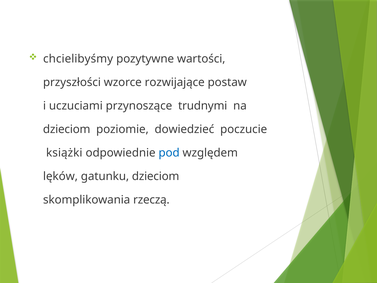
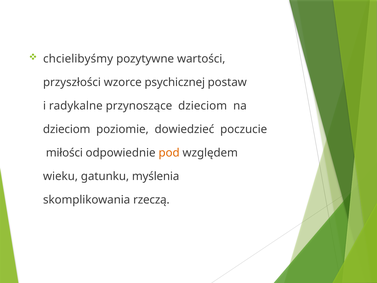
rozwijające: rozwijające -> psychicznej
uczuciami: uczuciami -> radykalne
przynoszące trudnymi: trudnymi -> dzieciom
książki: książki -> miłości
pod colour: blue -> orange
lęków: lęków -> wieku
gatunku dzieciom: dzieciom -> myślenia
